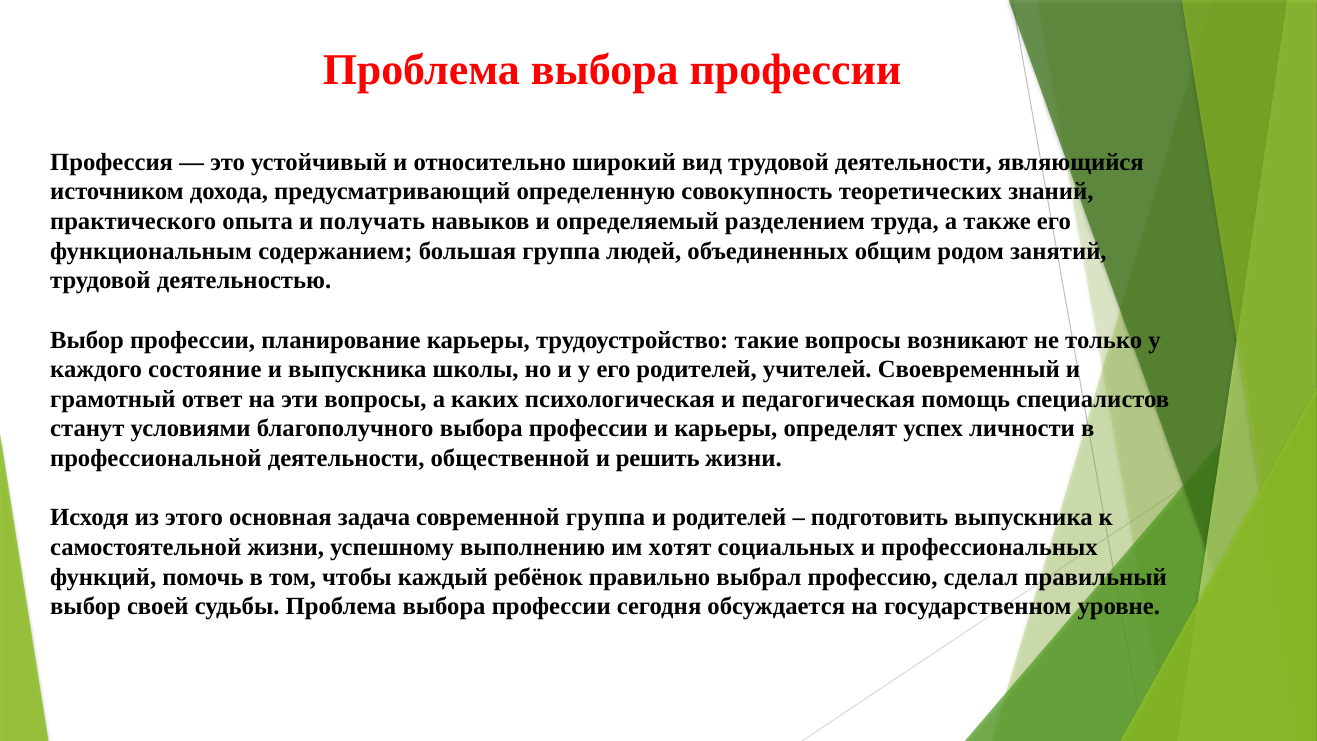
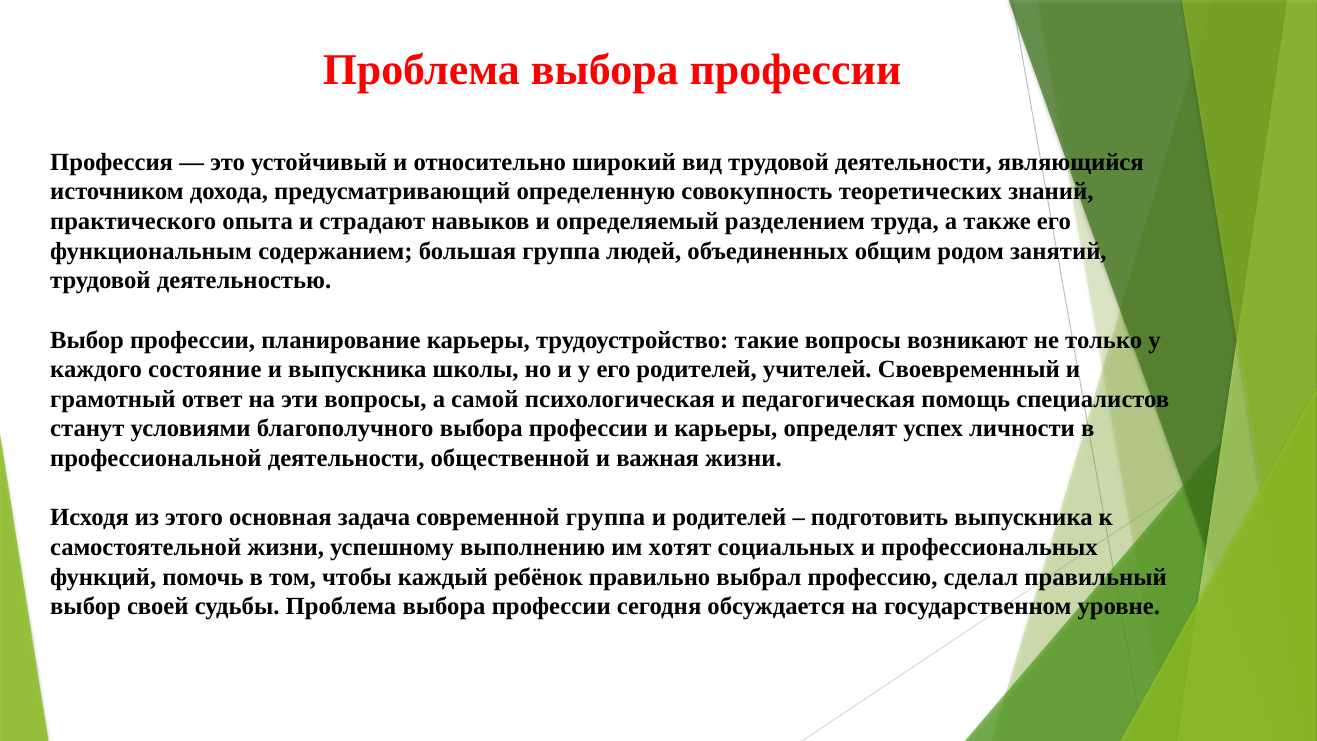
получать: получать -> страдают
каких: каких -> самой
решить: решить -> важная
